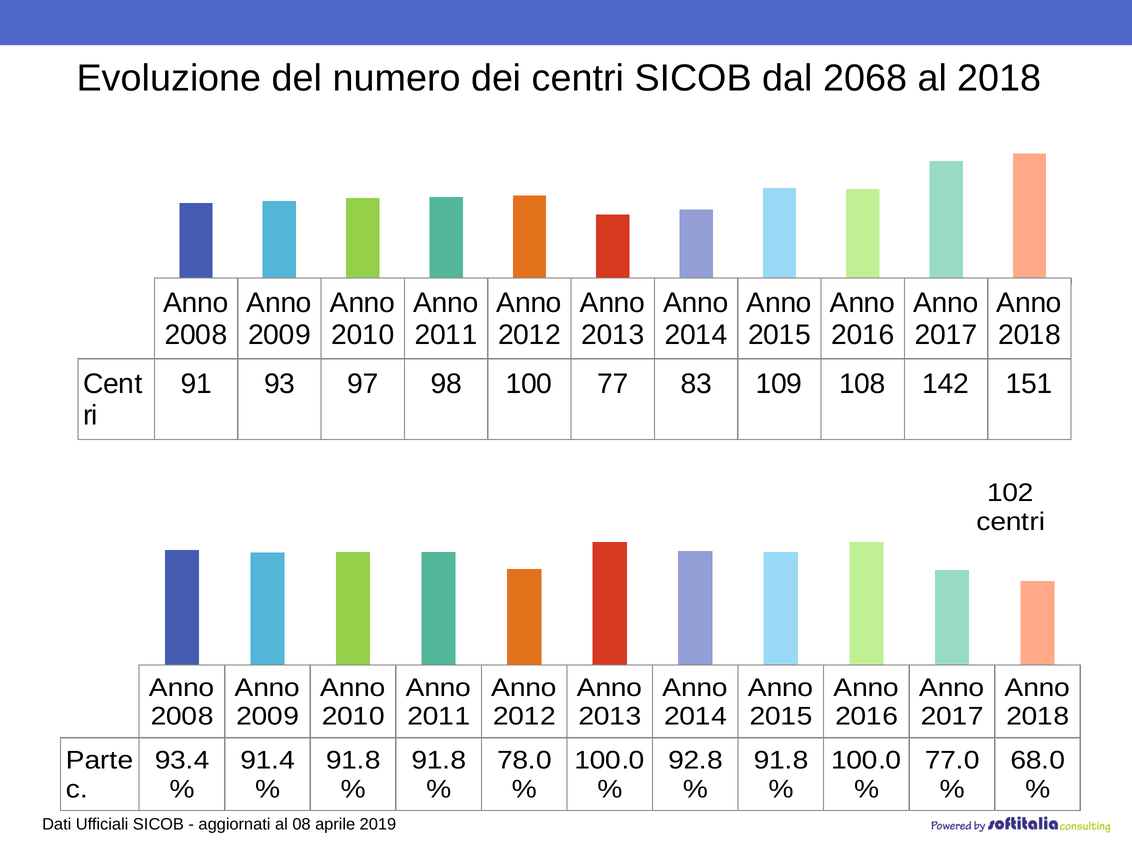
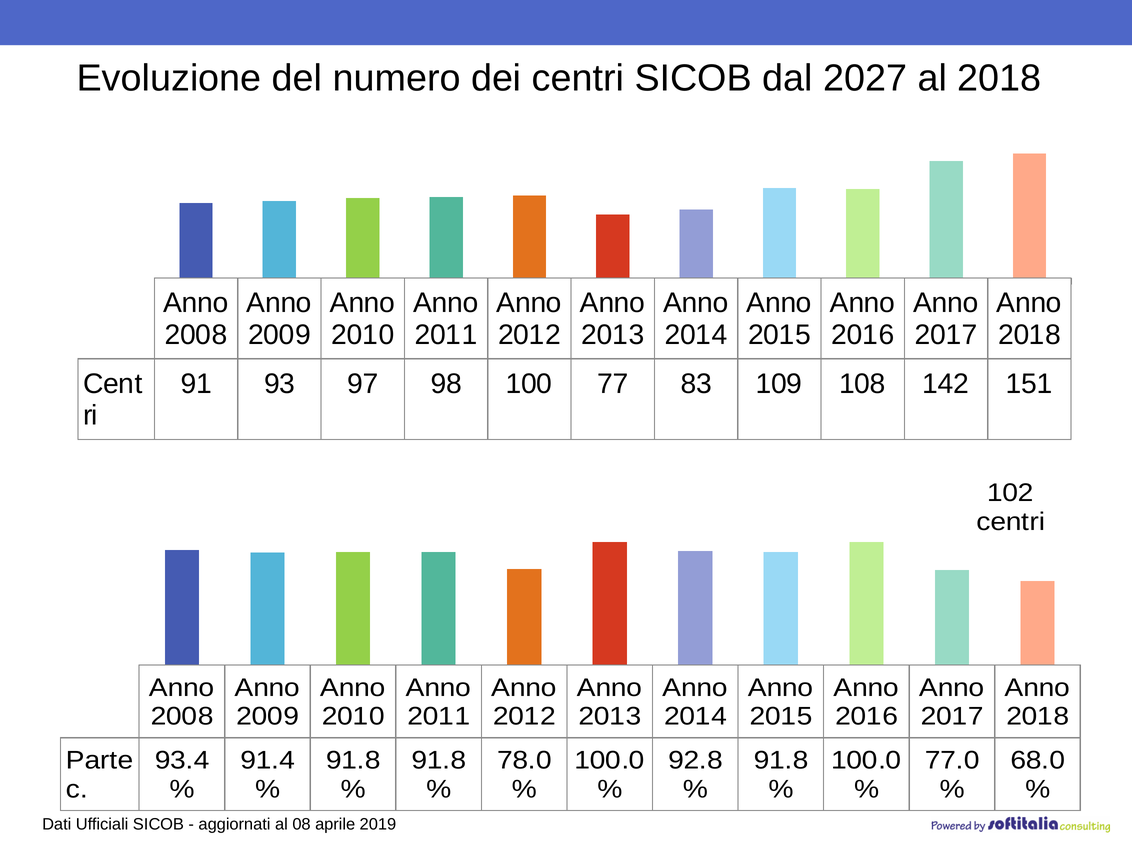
2068: 2068 -> 2027
